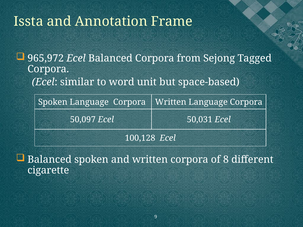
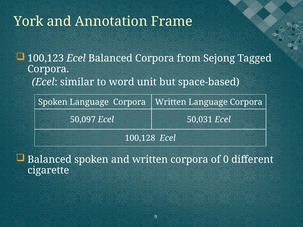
Issta: Issta -> York
965,972: 965,972 -> 100,123
8: 8 -> 0
